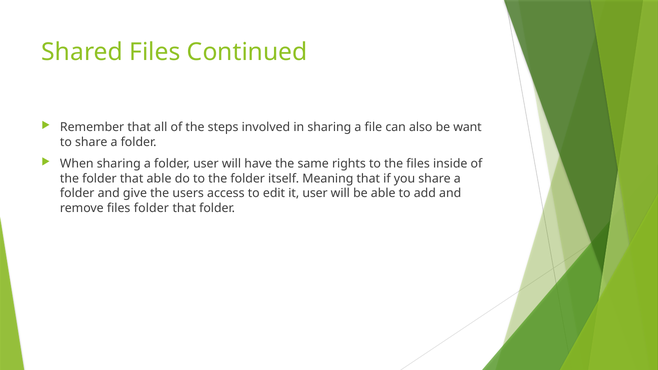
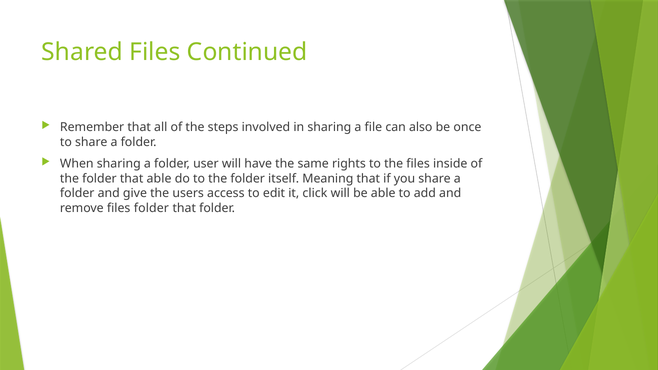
want: want -> once
it user: user -> click
